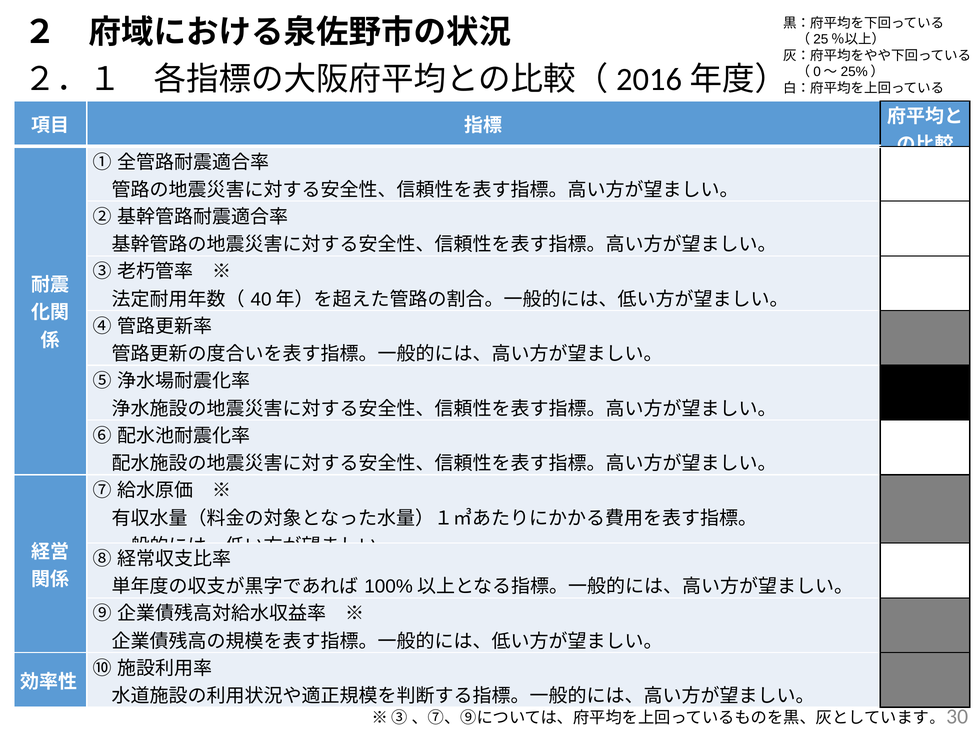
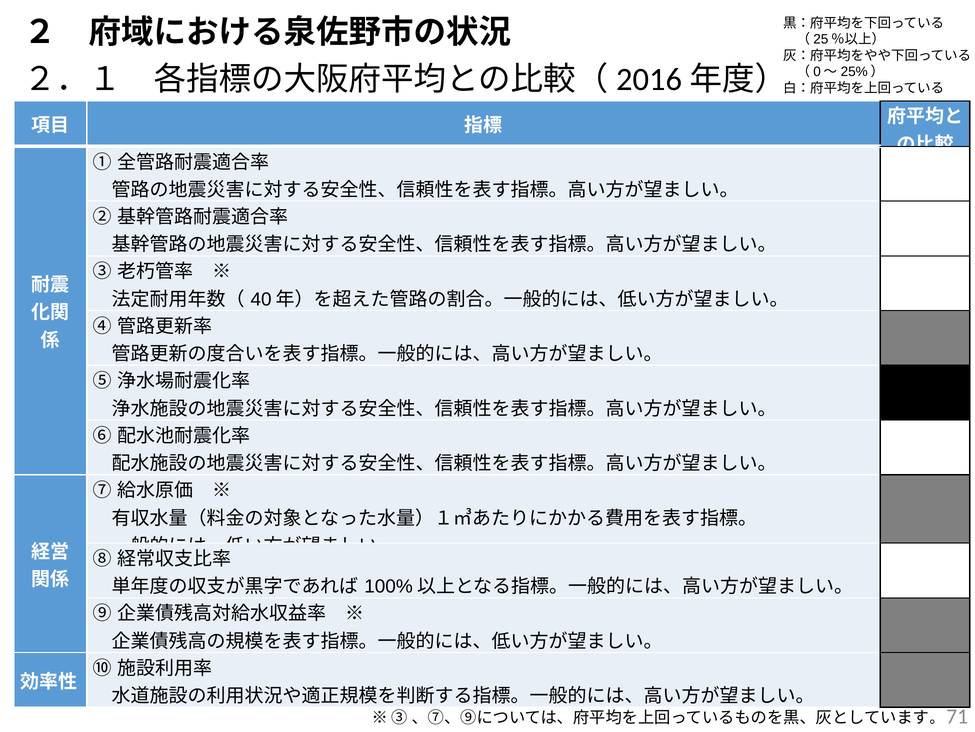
30: 30 -> 71
